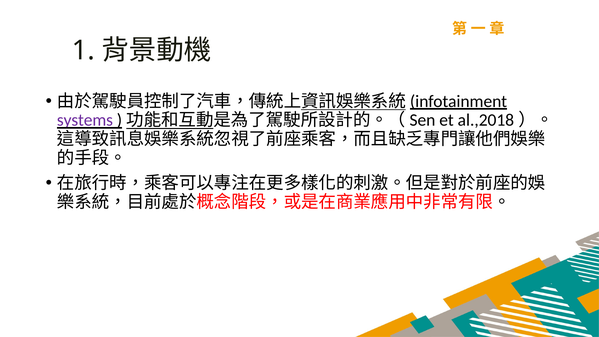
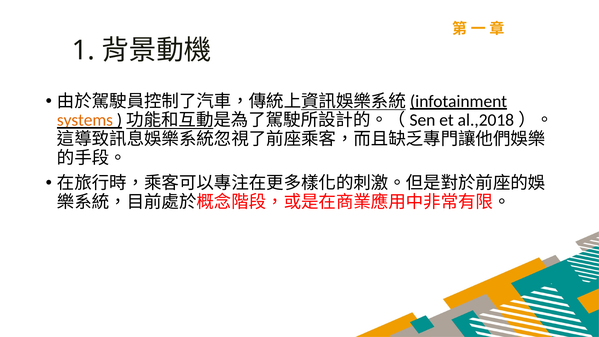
systems colour: purple -> orange
